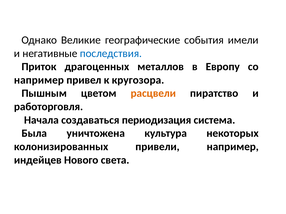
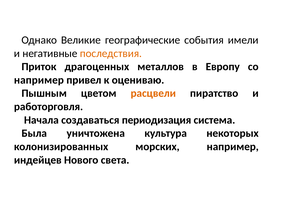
последствия colour: blue -> orange
кругозора: кругозора -> оцениваю
привели: привели -> морских
